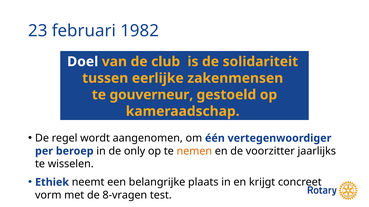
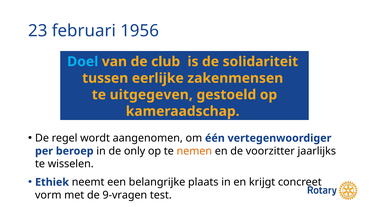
1982: 1982 -> 1956
Doel colour: white -> light blue
gouverneur: gouverneur -> uitgegeven
8-vragen: 8-vragen -> 9-vragen
